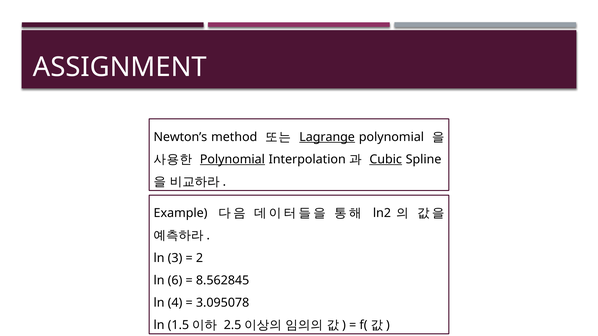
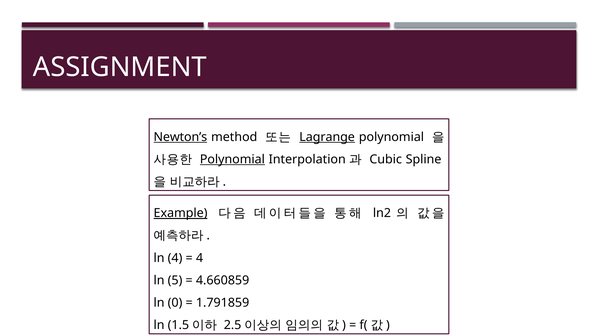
Newton’s underline: none -> present
Cubic underline: present -> none
Example underline: none -> present
ln 3: 3 -> 4
2 at (200, 258): 2 -> 4
6: 6 -> 5
8.562845: 8.562845 -> 4.660859
4: 4 -> 0
3.095078: 3.095078 -> 1.791859
